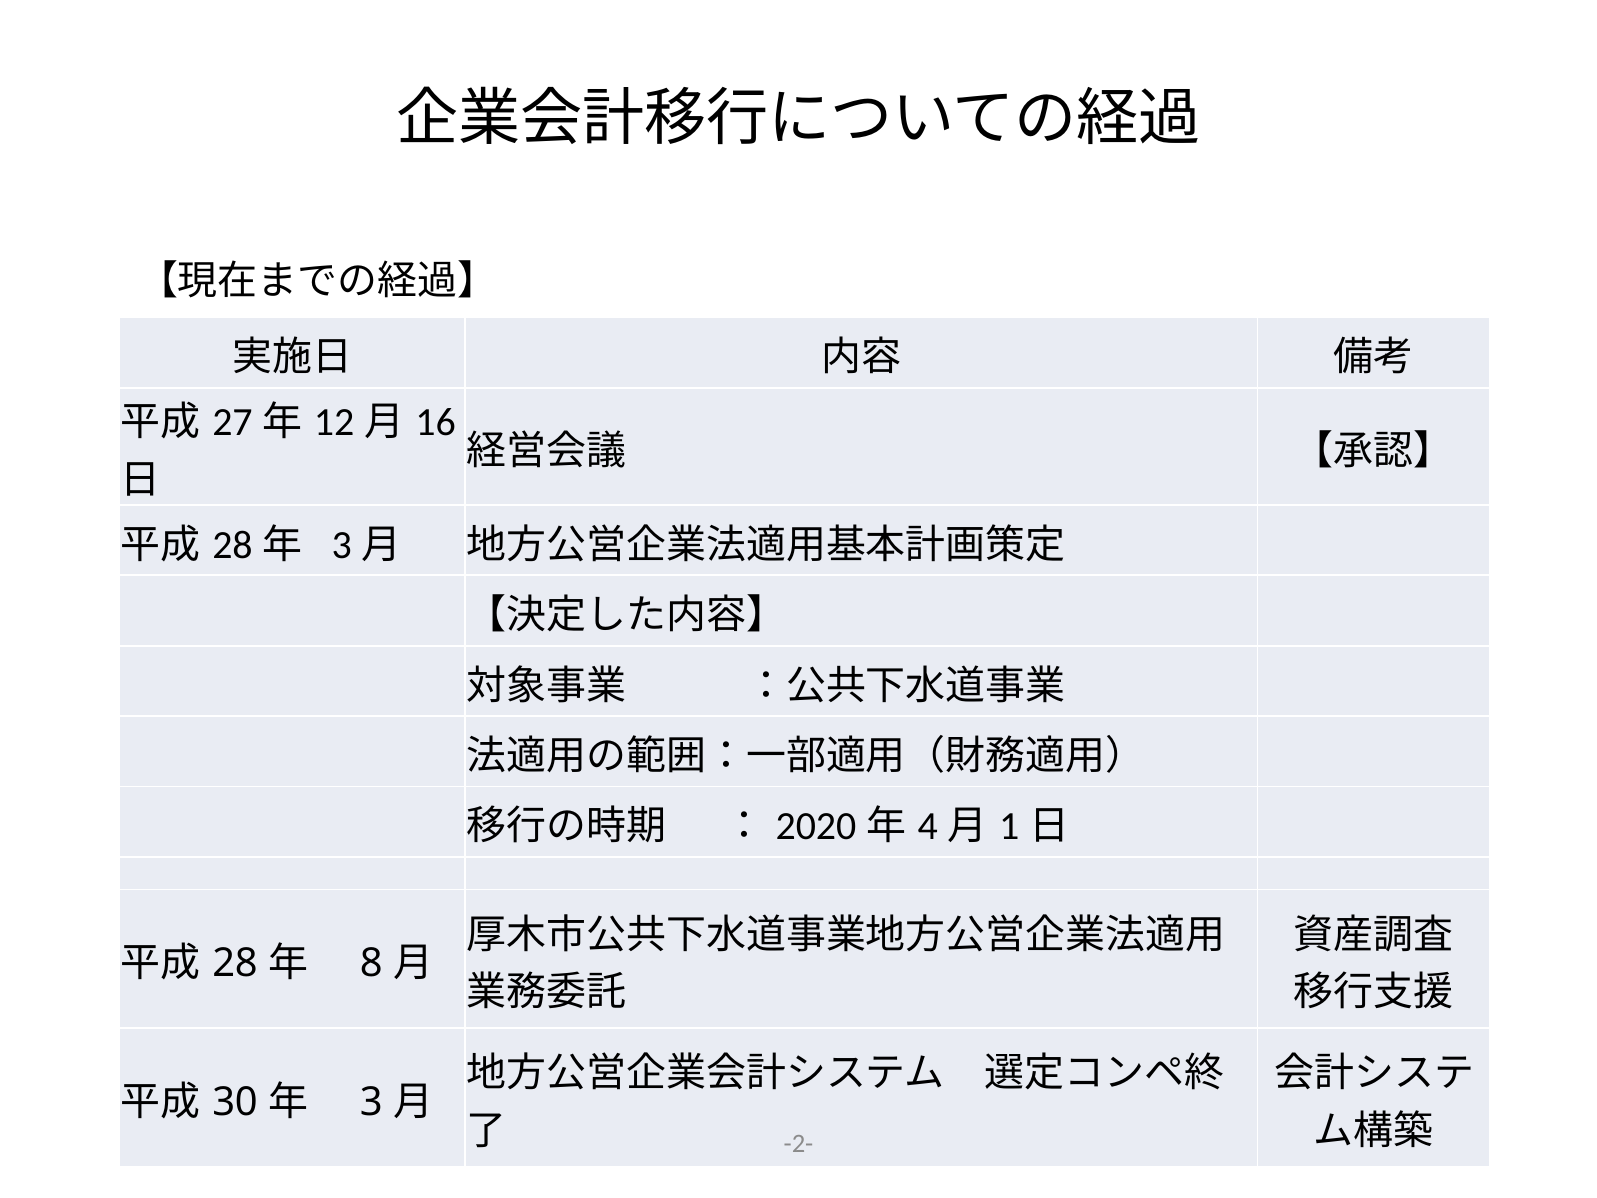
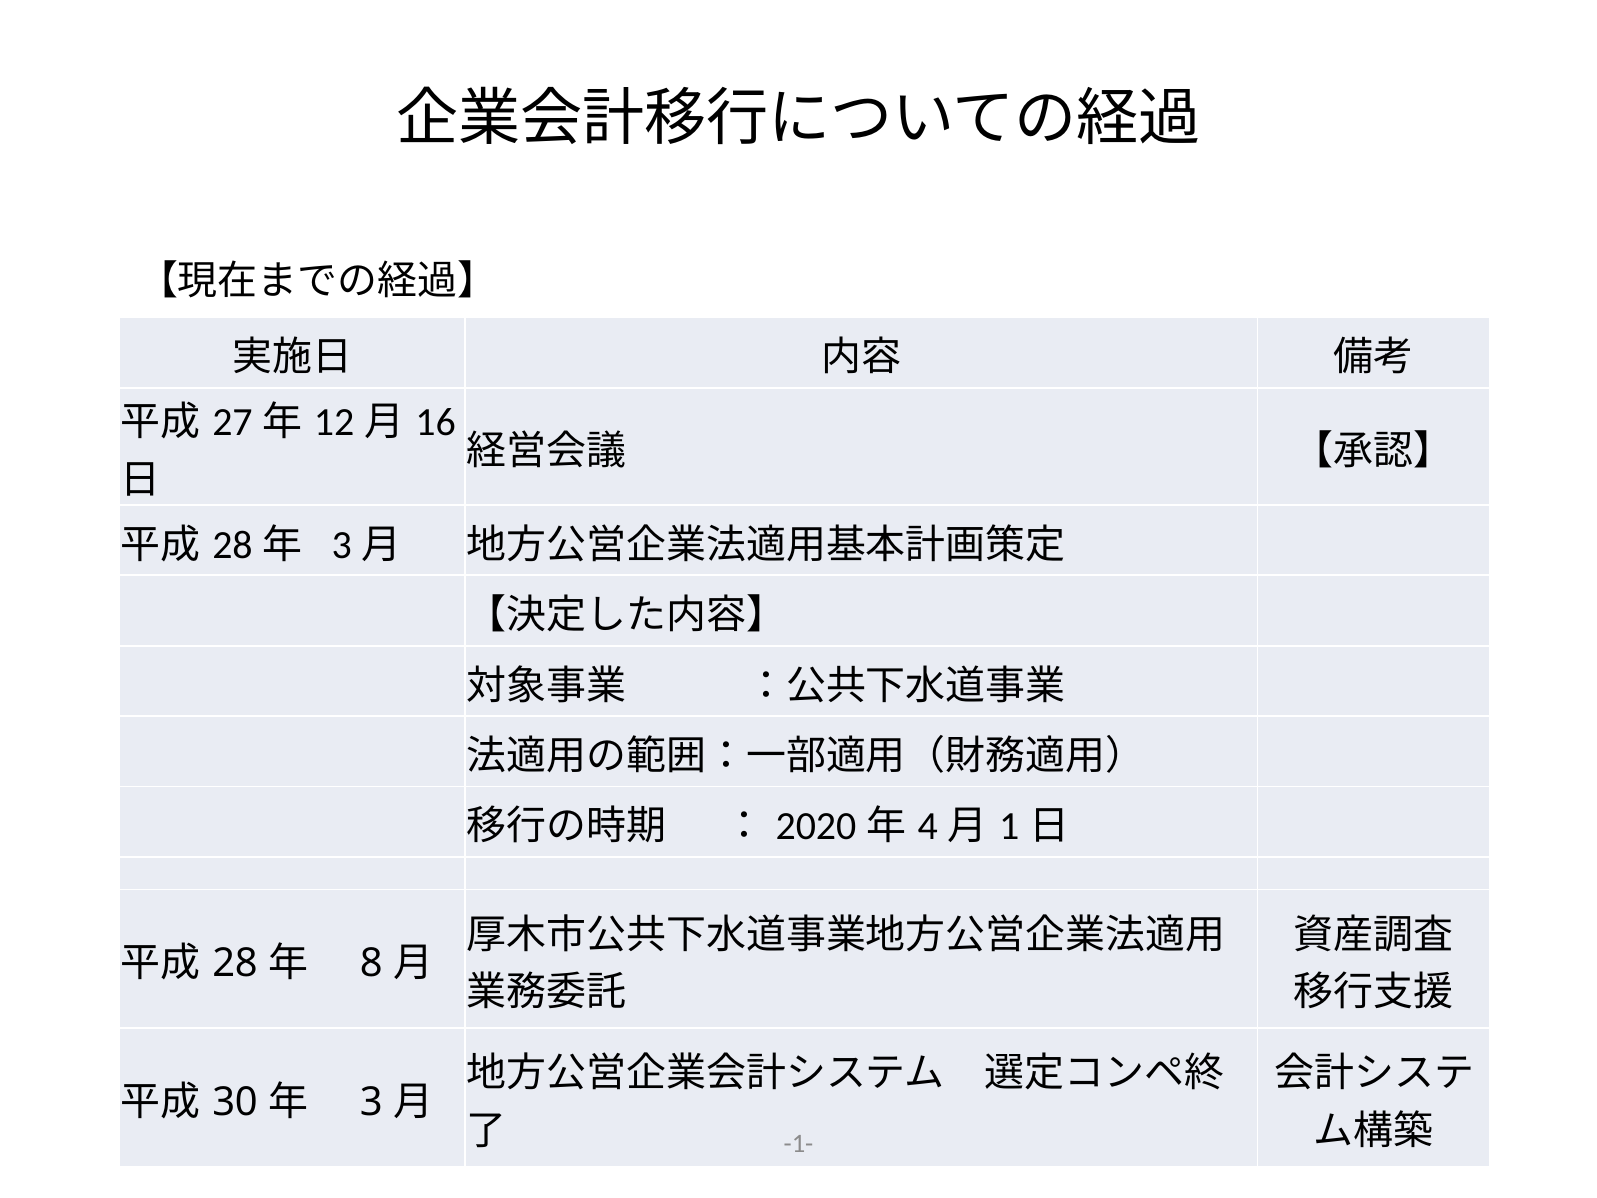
-2-: -2- -> -1-
